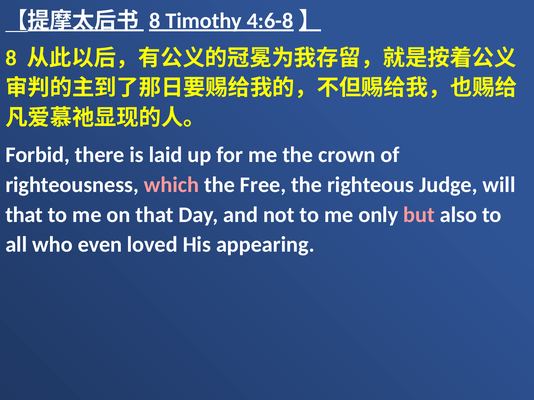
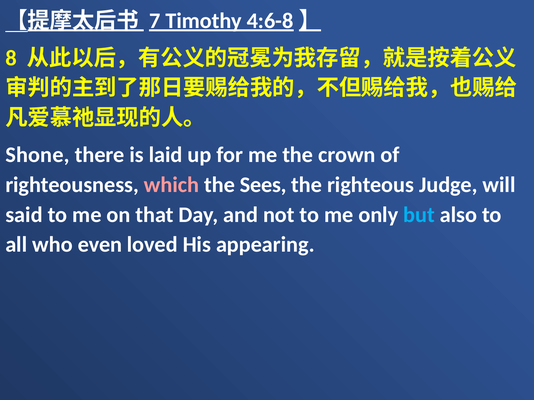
8 at (155, 21): 8 -> 7
Forbid: Forbid -> Shone
Free: Free -> Sees
that at (24, 215): that -> said
but colour: pink -> light blue
